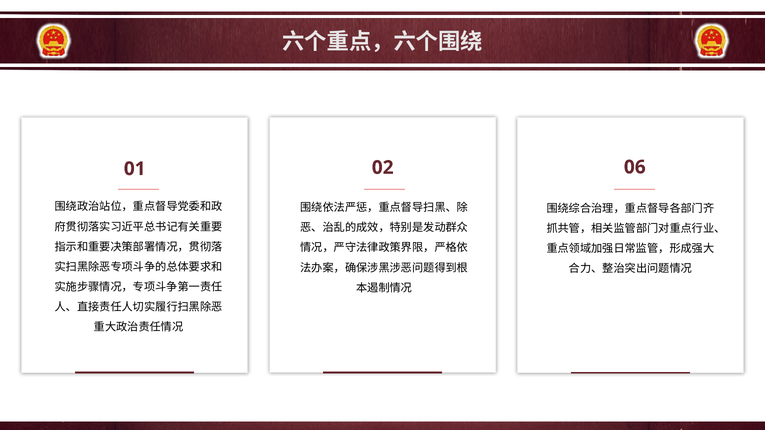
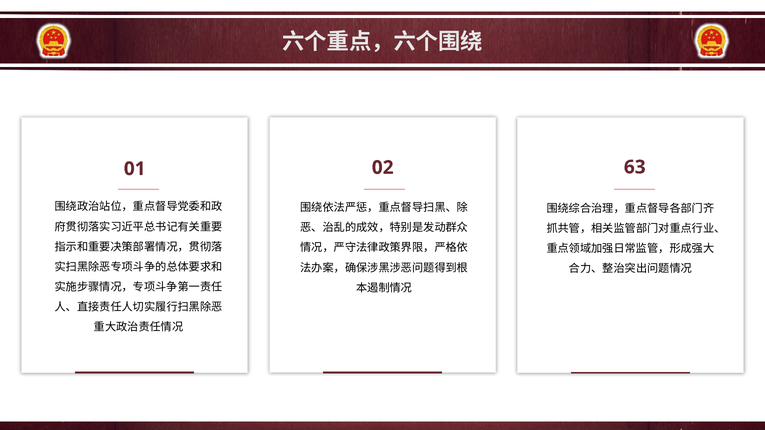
06: 06 -> 63
